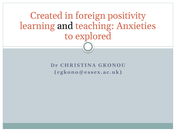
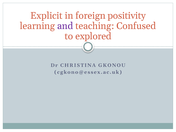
Created: Created -> Explicit
and colour: black -> purple
Anxieties: Anxieties -> Confused
